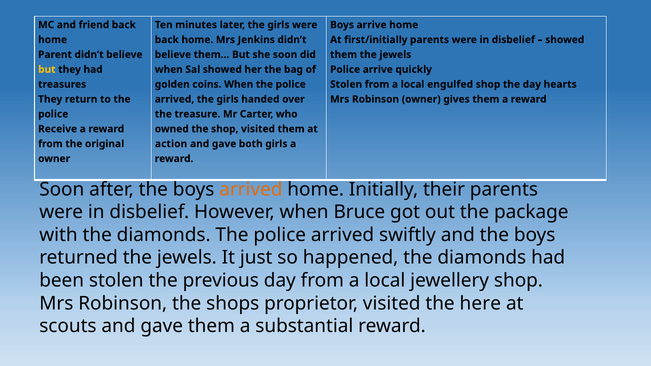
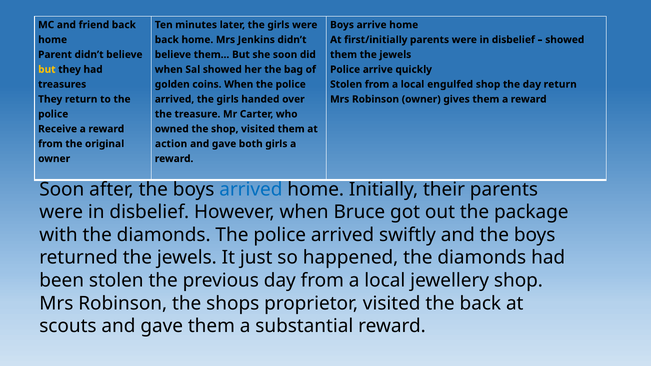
day hearts: hearts -> return
arrived at (251, 189) colour: orange -> blue
the here: here -> back
